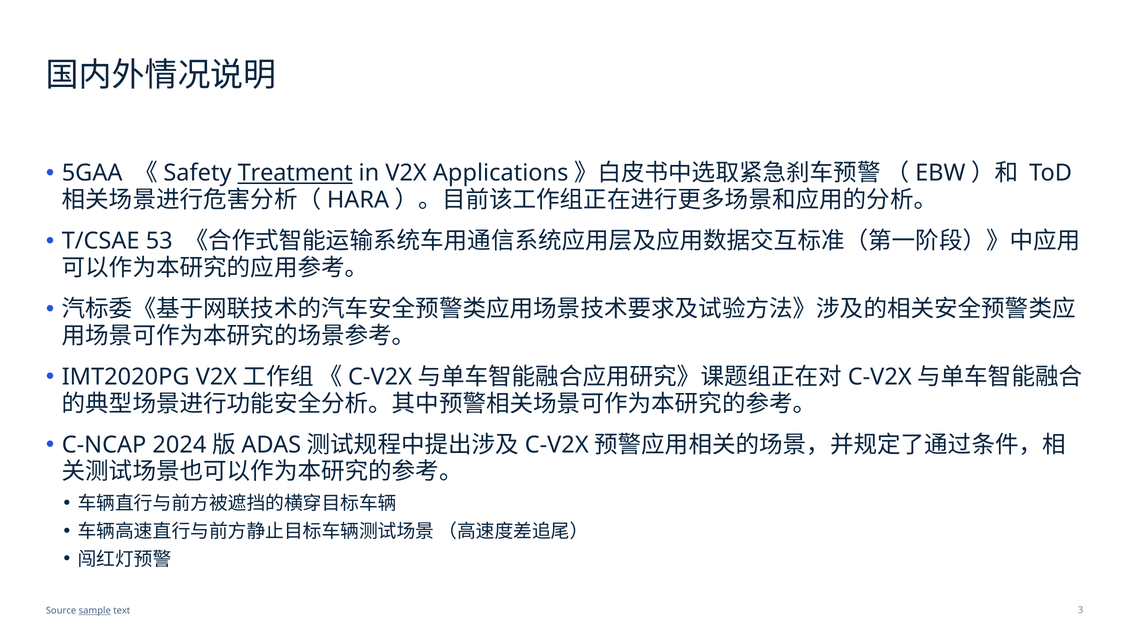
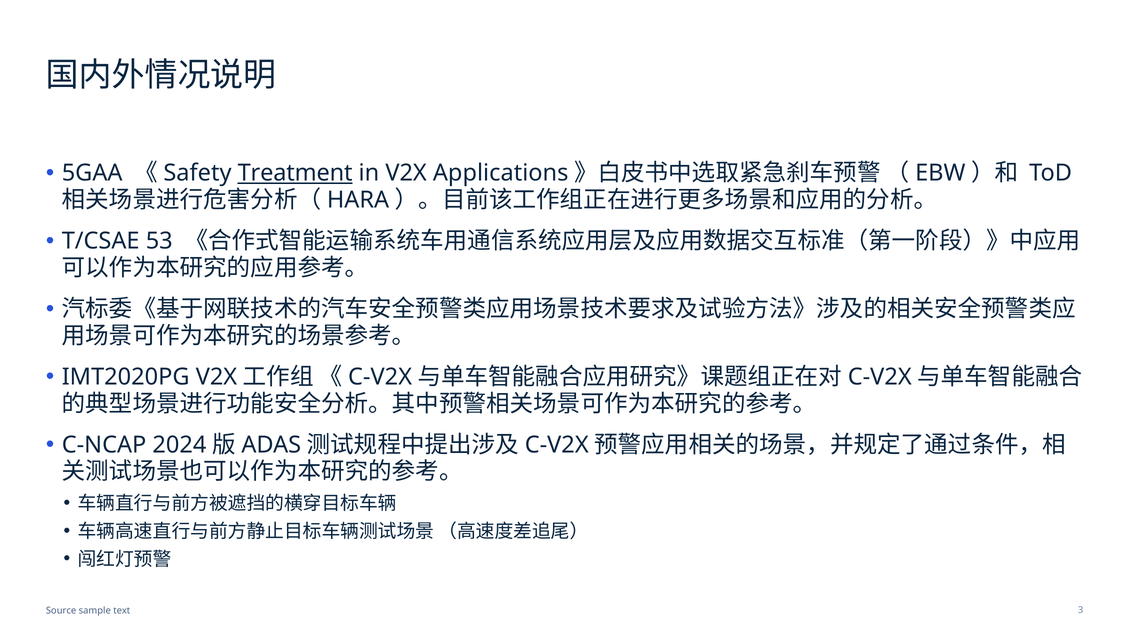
sample underline: present -> none
